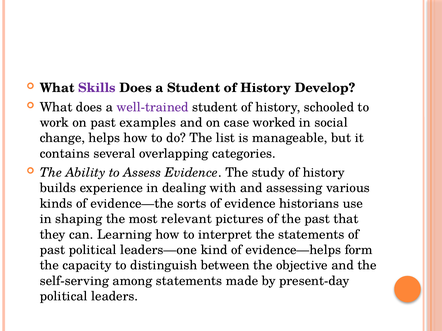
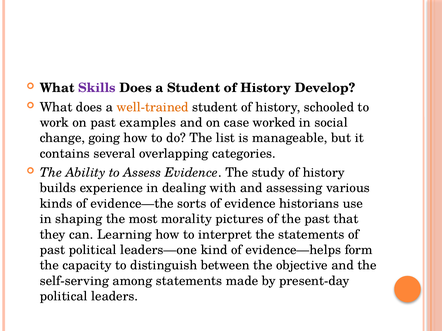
well-trained colour: purple -> orange
helps: helps -> going
relevant: relevant -> morality
